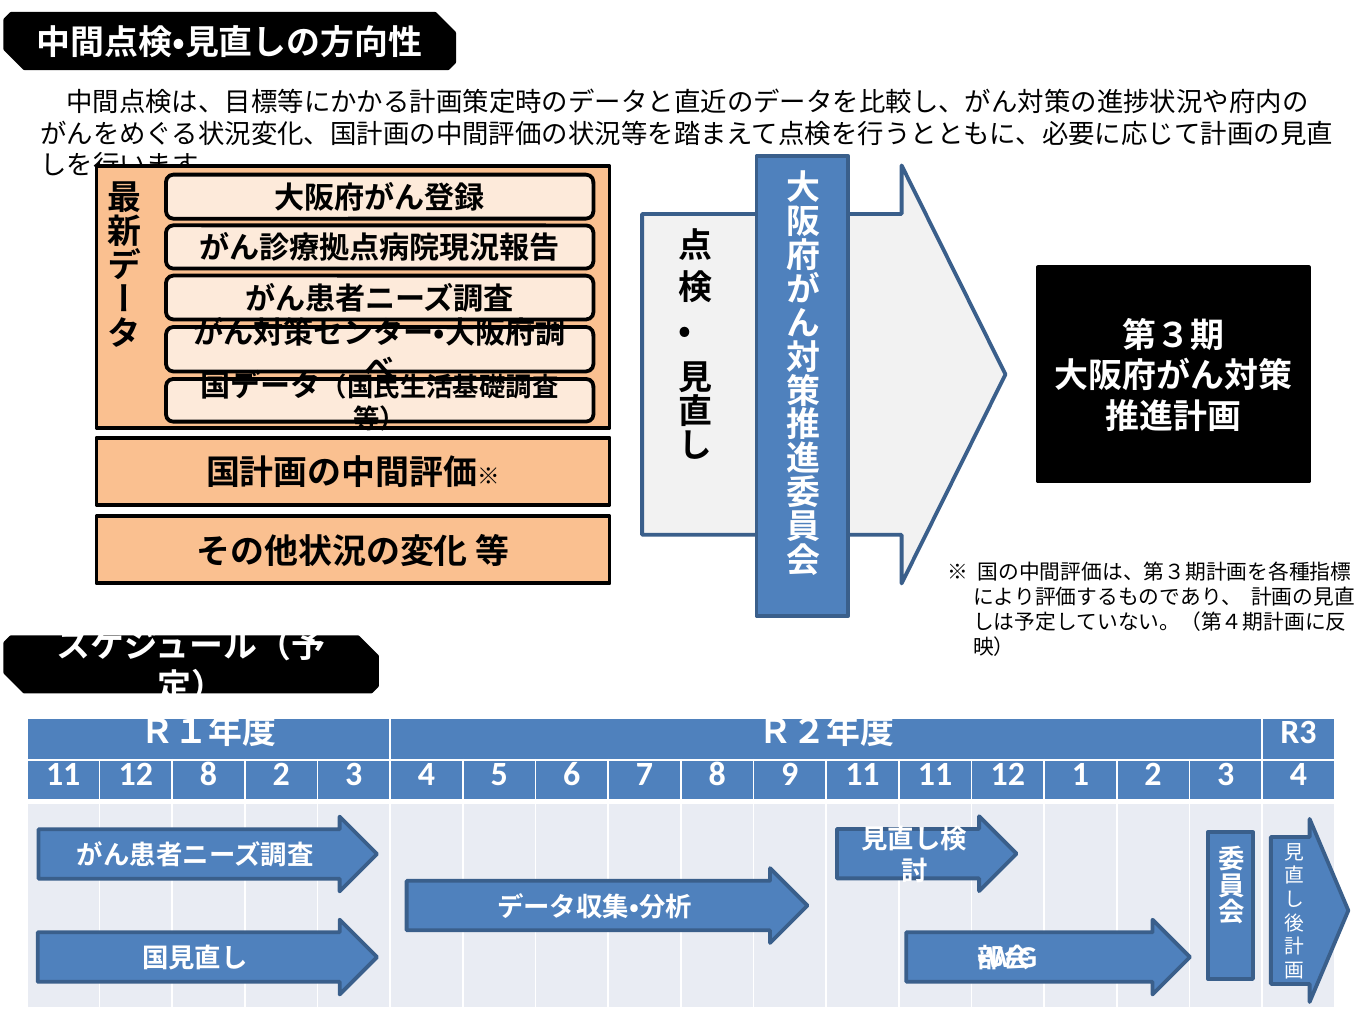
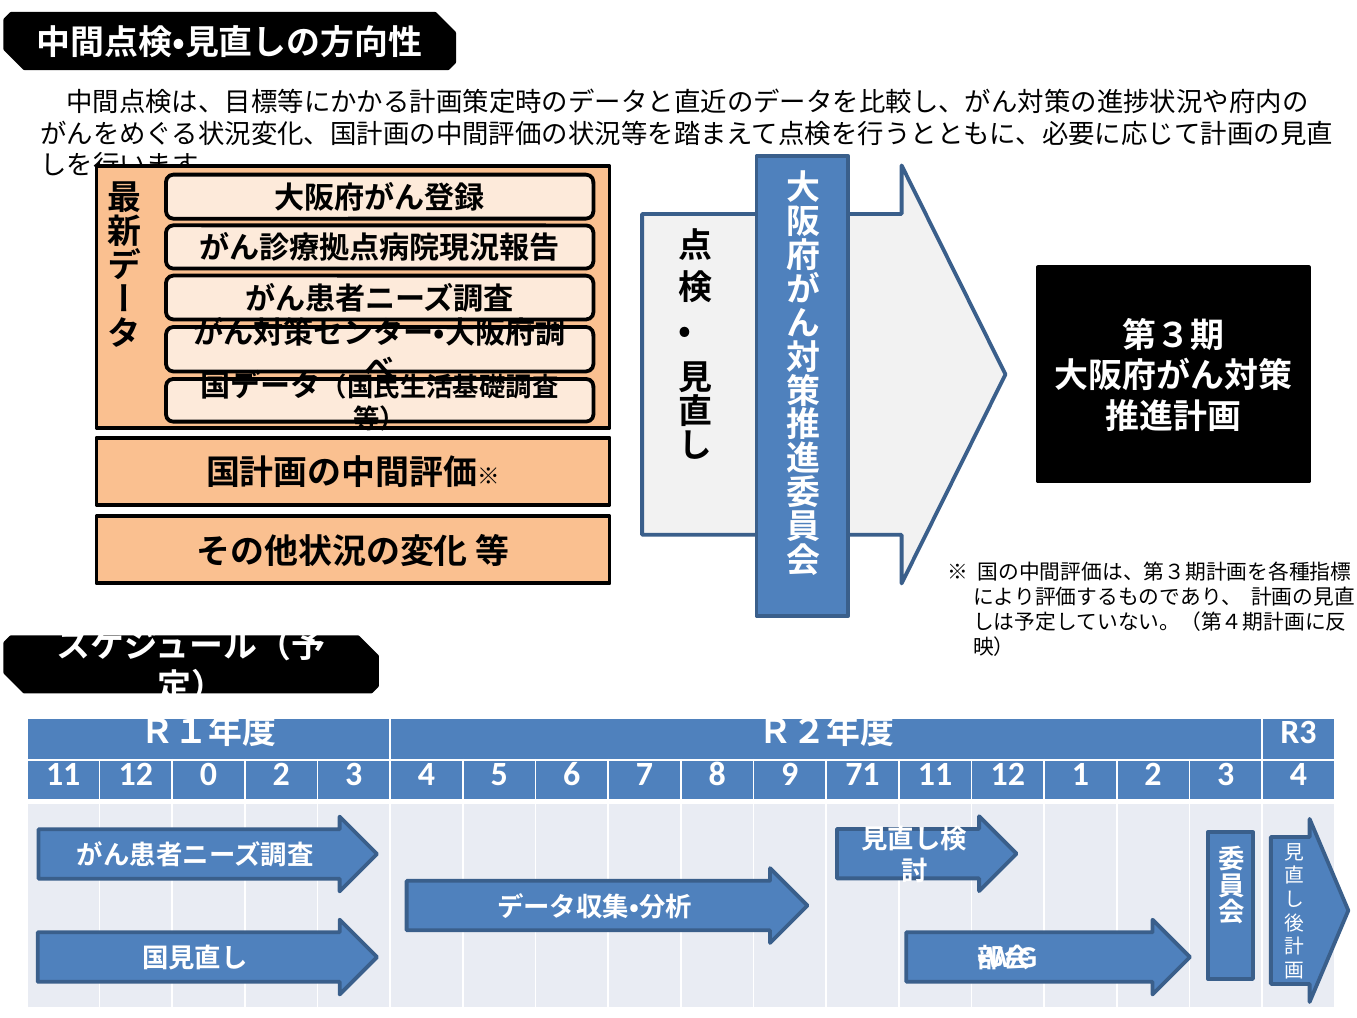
12 8: 8 -> 0
9 11: 11 -> 71
